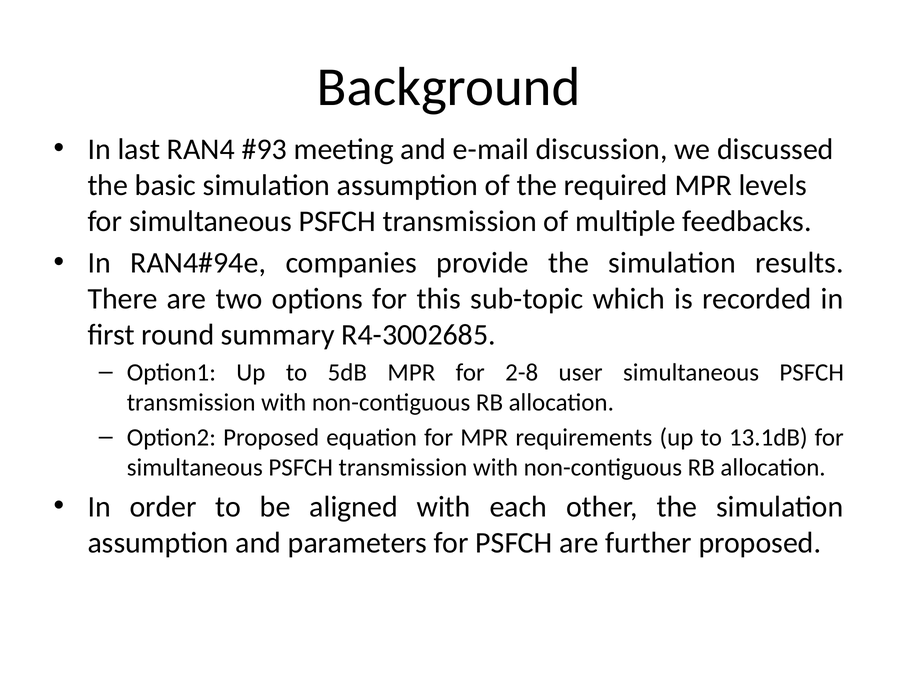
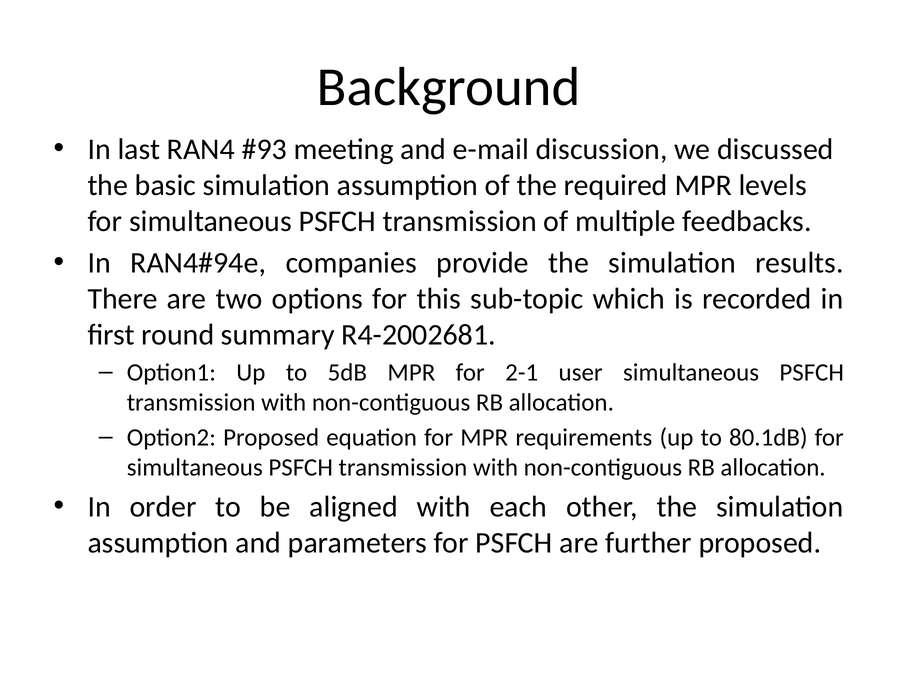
R4-3002685: R4-3002685 -> R4-2002681
2-8: 2-8 -> 2-1
13.1dB: 13.1dB -> 80.1dB
